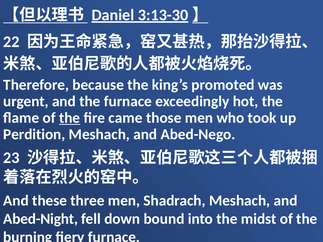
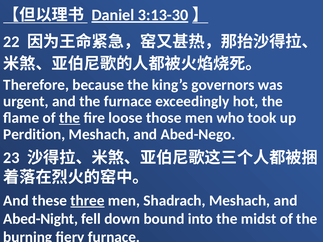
promoted: promoted -> governors
came: came -> loose
three underline: none -> present
